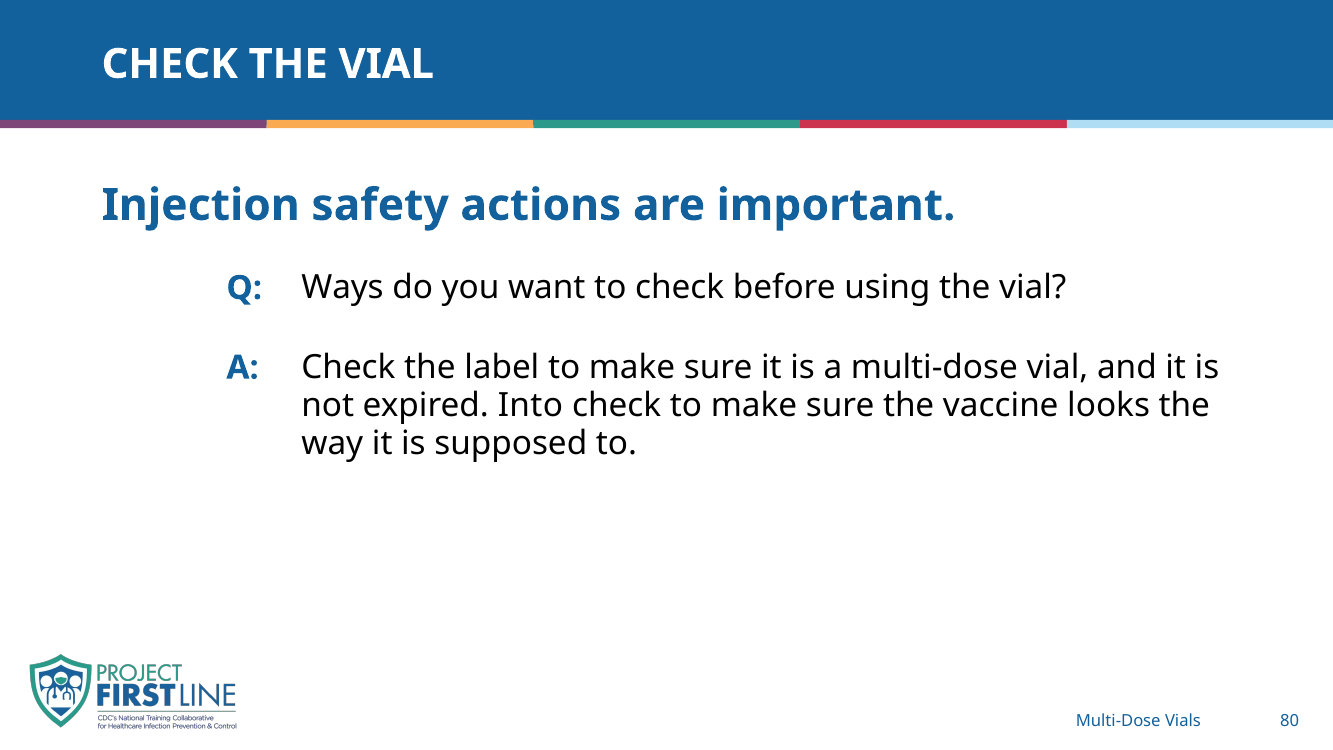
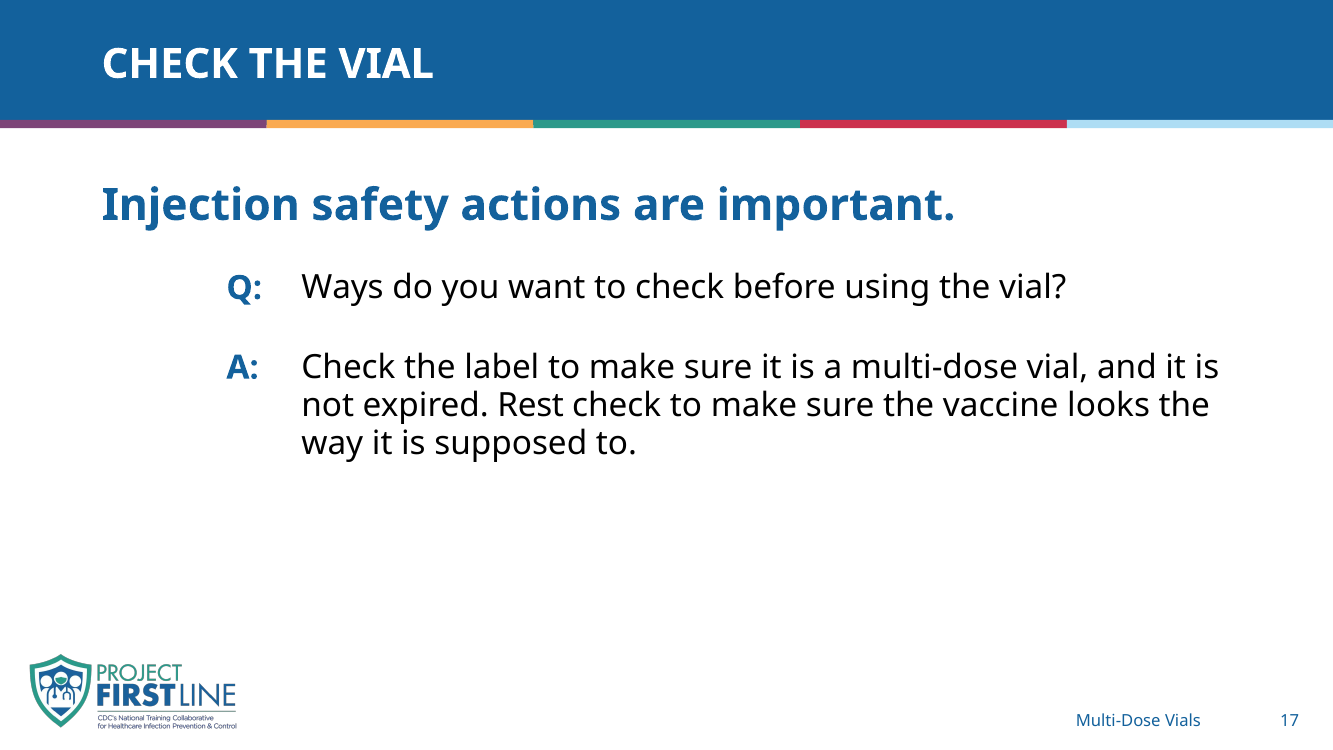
Into: Into -> Rest
80: 80 -> 17
